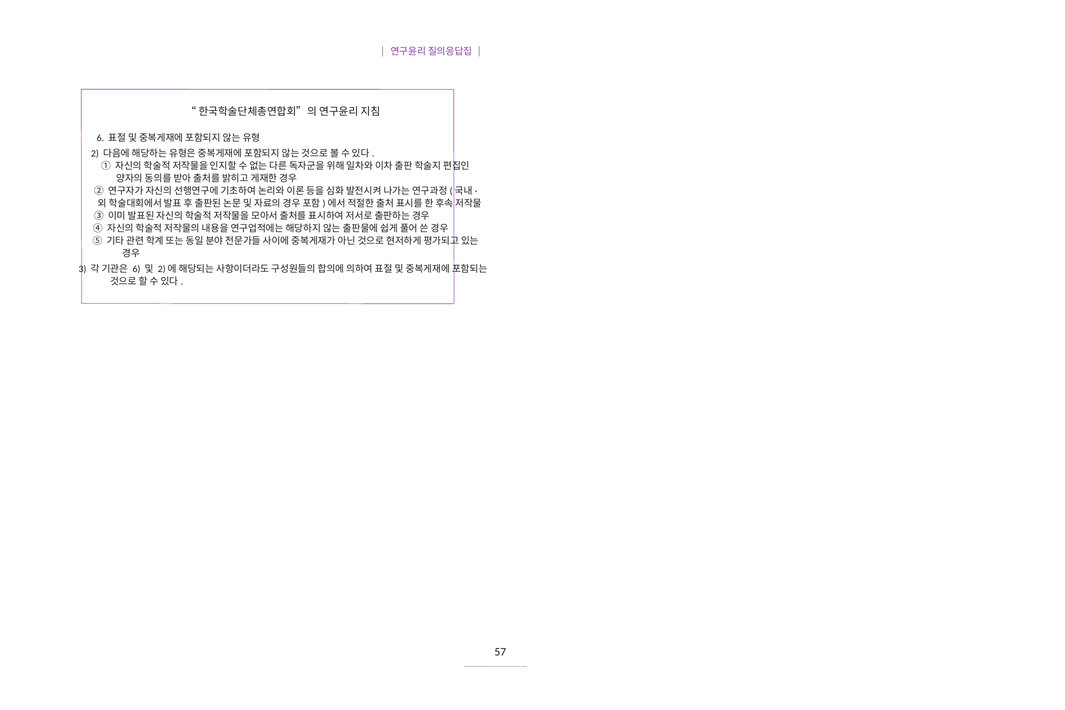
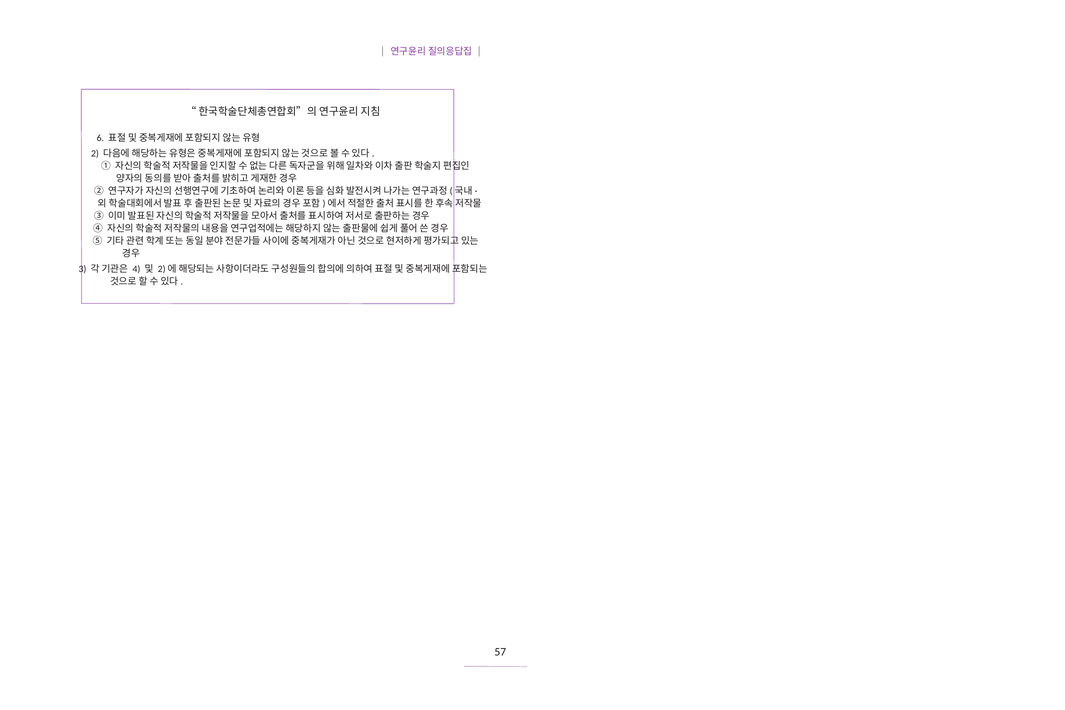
6 at (136, 269): 6 -> 4
